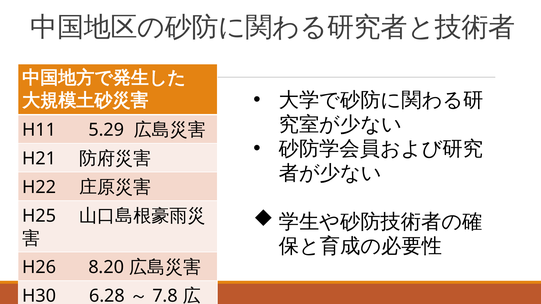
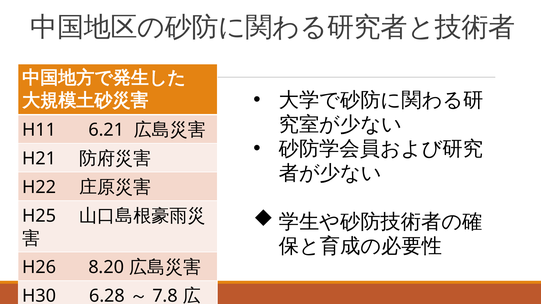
5.29: 5.29 -> 6.21
